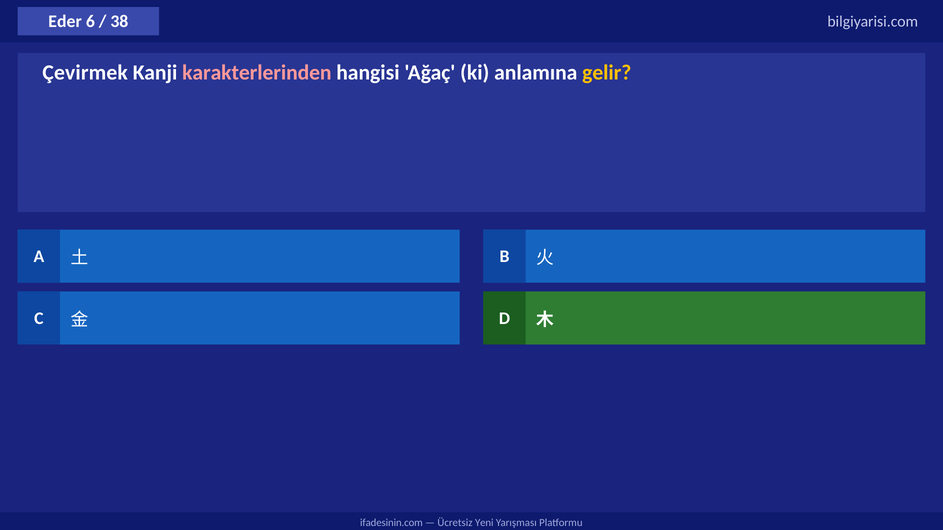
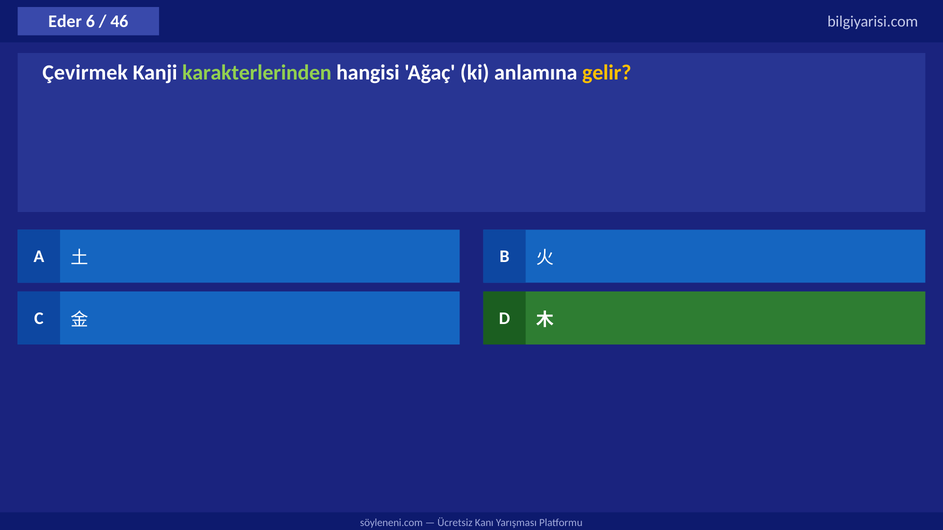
38: 38 -> 46
karakterlerinden colour: pink -> light green
ifadesinin.com: ifadesinin.com -> söyleneni.com
Yeni: Yeni -> Kanı
